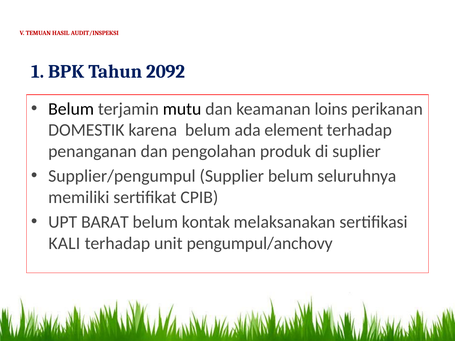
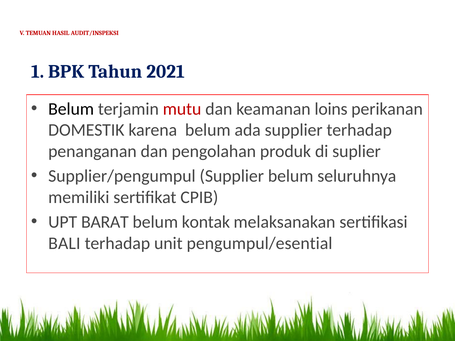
2092: 2092 -> 2021
mutu colour: black -> red
ada element: element -> supplier
KALI: KALI -> BALI
pengumpul/anchovy: pengumpul/anchovy -> pengumpul/esential
